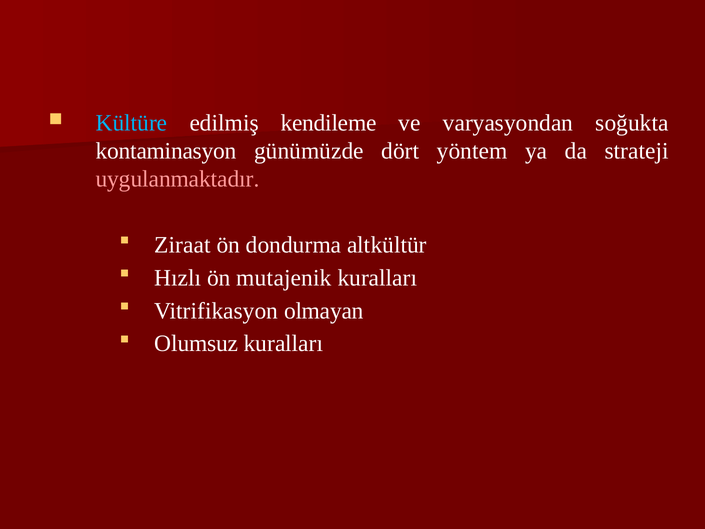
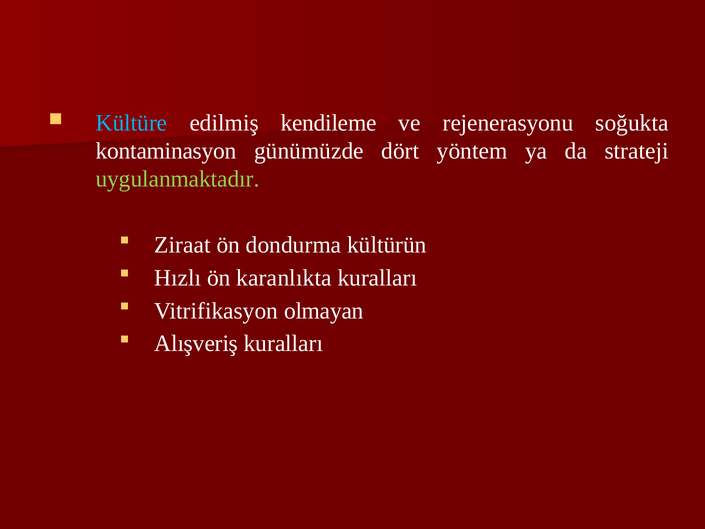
varyasyondan: varyasyondan -> rejenerasyonu
uygulanmaktadır colour: pink -> light green
altkültür: altkültür -> kültürün
mutajenik: mutajenik -> karanlıkta
Olumsuz: Olumsuz -> Alışveriş
